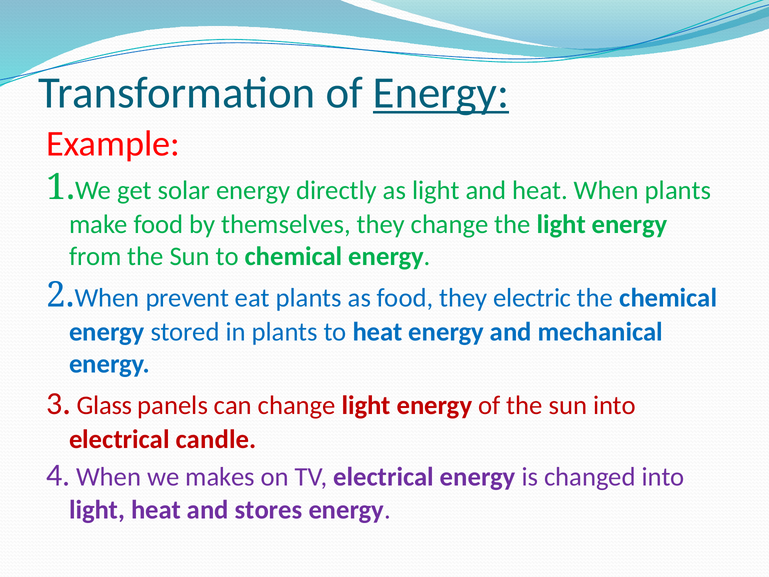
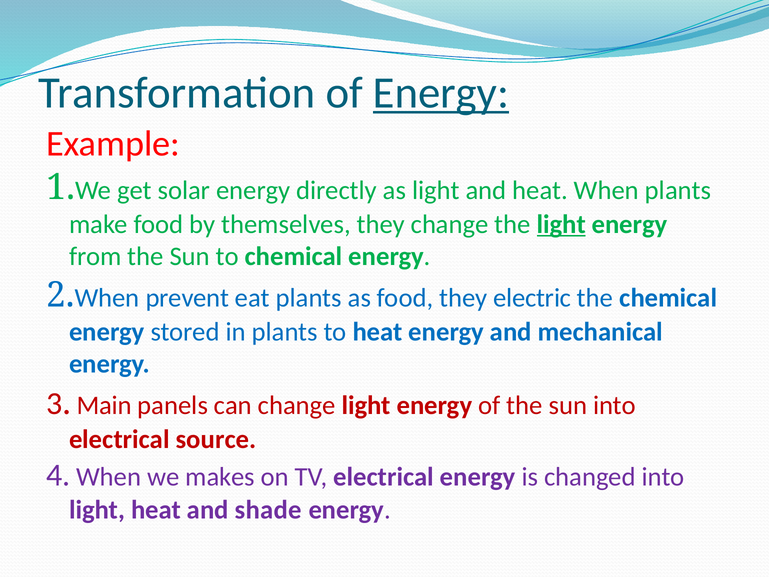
light at (561, 224) underline: none -> present
Glass: Glass -> Main
candle: candle -> source
stores: stores -> shade
